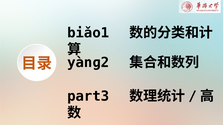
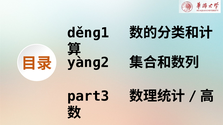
biǎo1: biǎo1 -> děnɡ1
